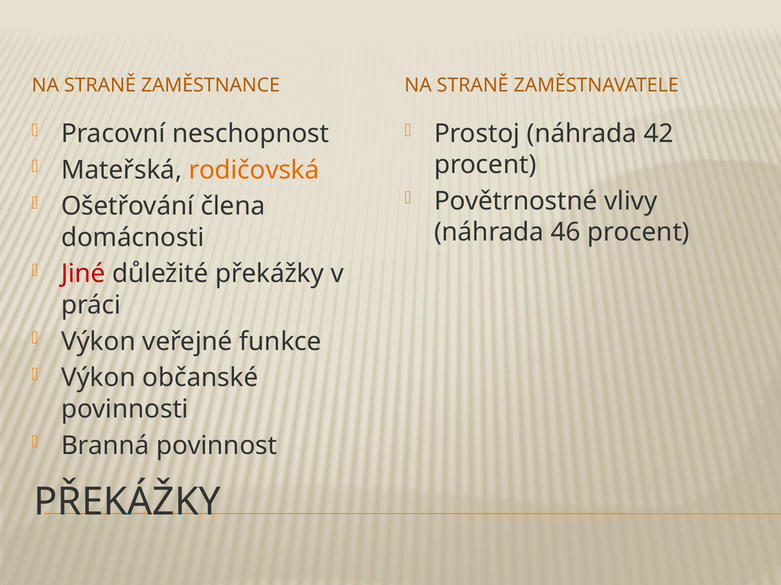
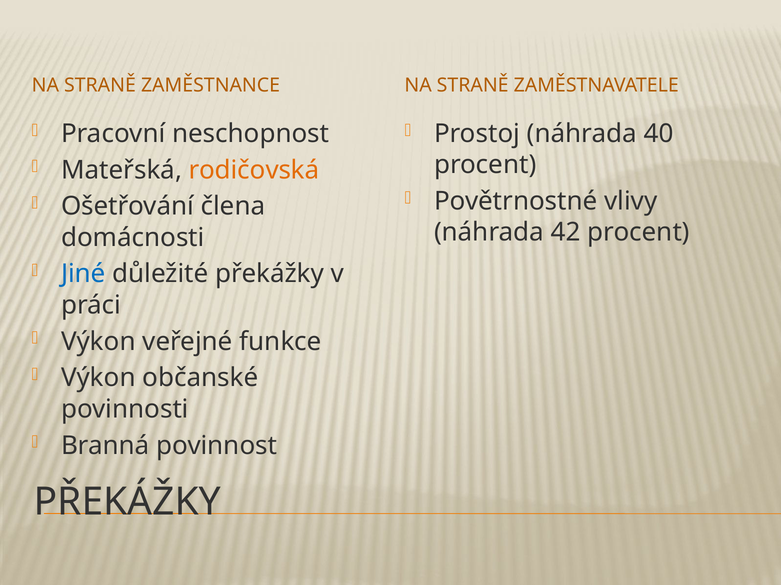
42: 42 -> 40
46: 46 -> 42
Jiné colour: red -> blue
